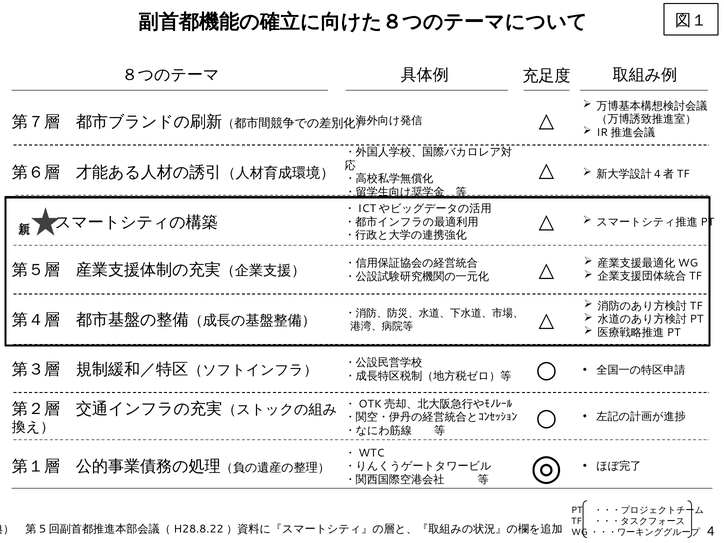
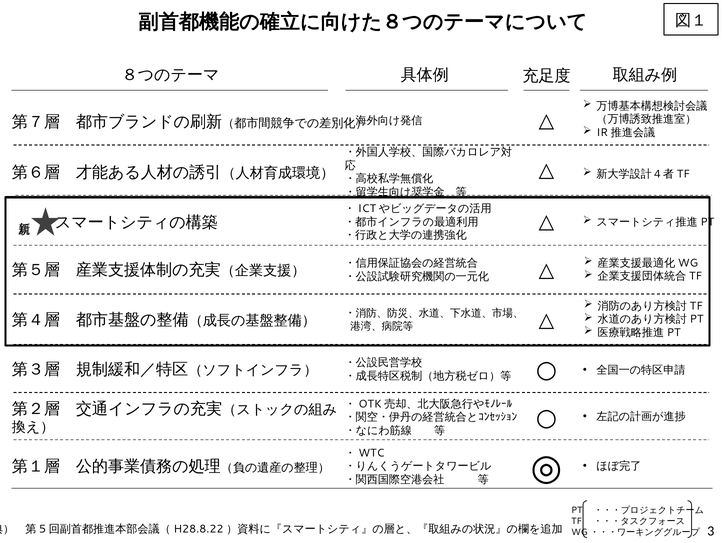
4: 4 -> 3
